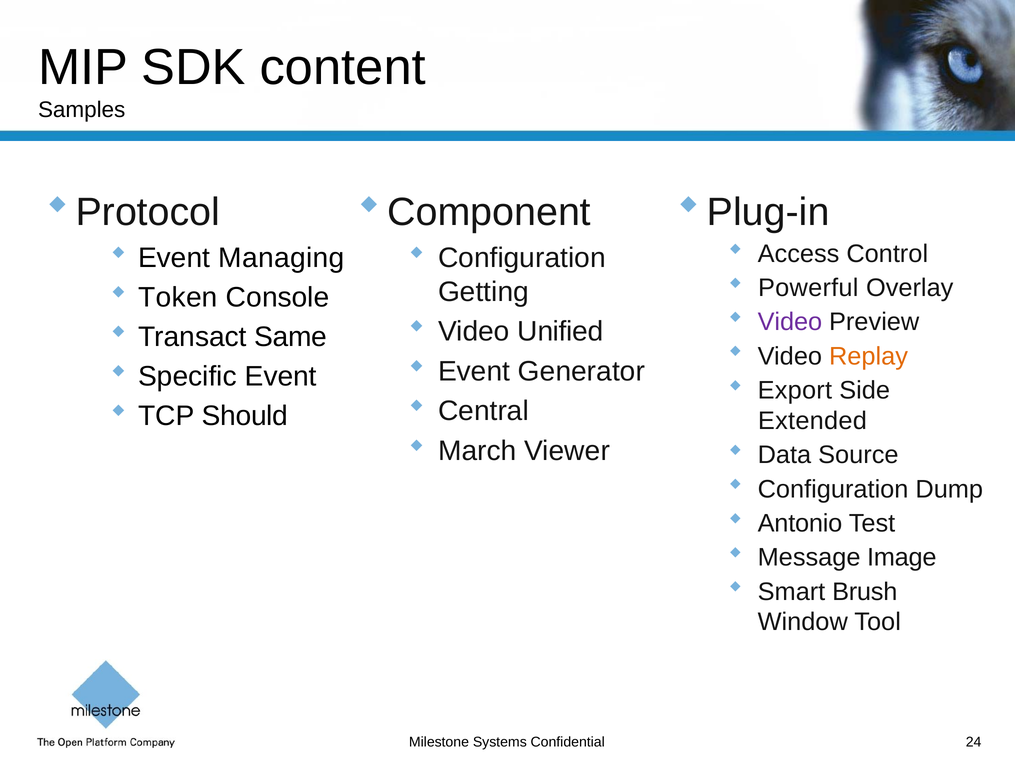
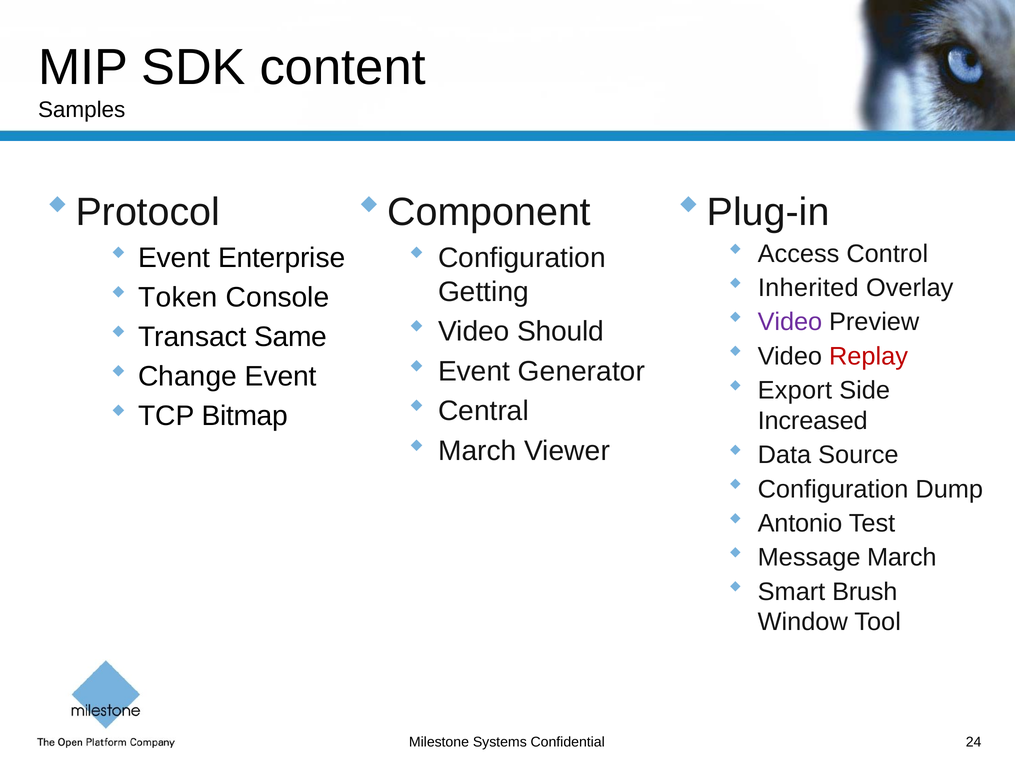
Managing: Managing -> Enterprise
Powerful: Powerful -> Inherited
Unified: Unified -> Should
Replay colour: orange -> red
Specific: Specific -> Change
Should: Should -> Bitmap
Extended: Extended -> Increased
Message Image: Image -> March
